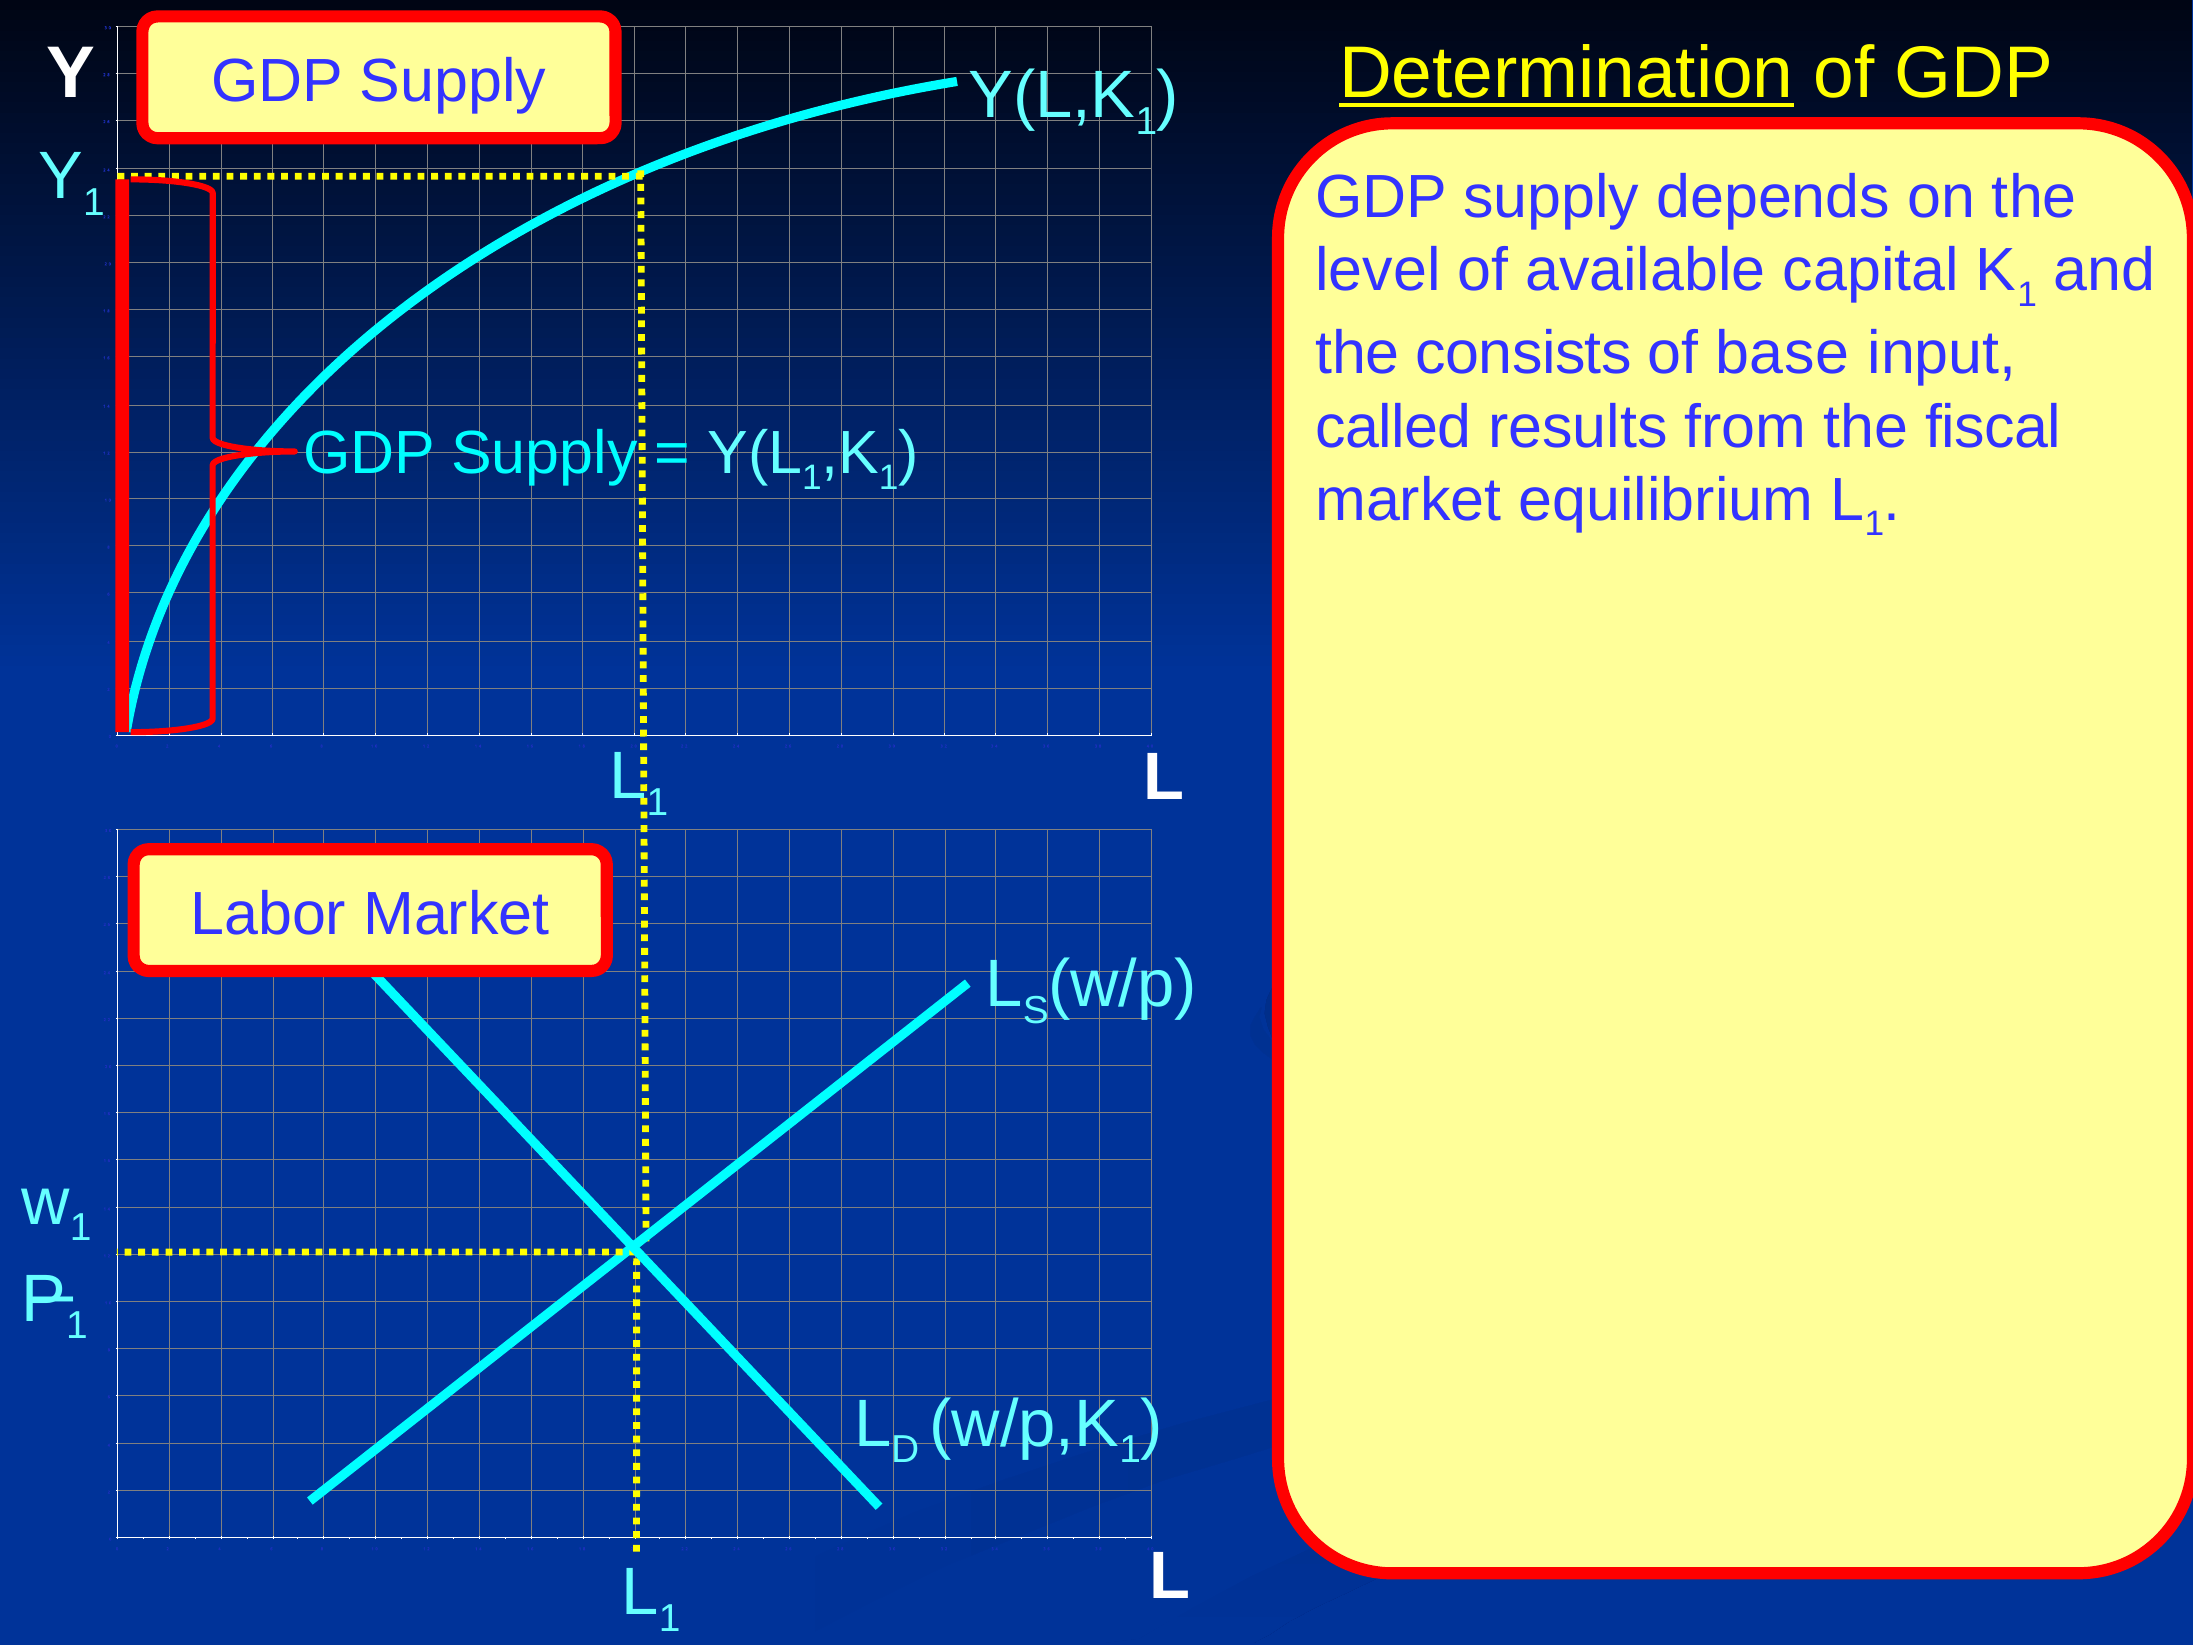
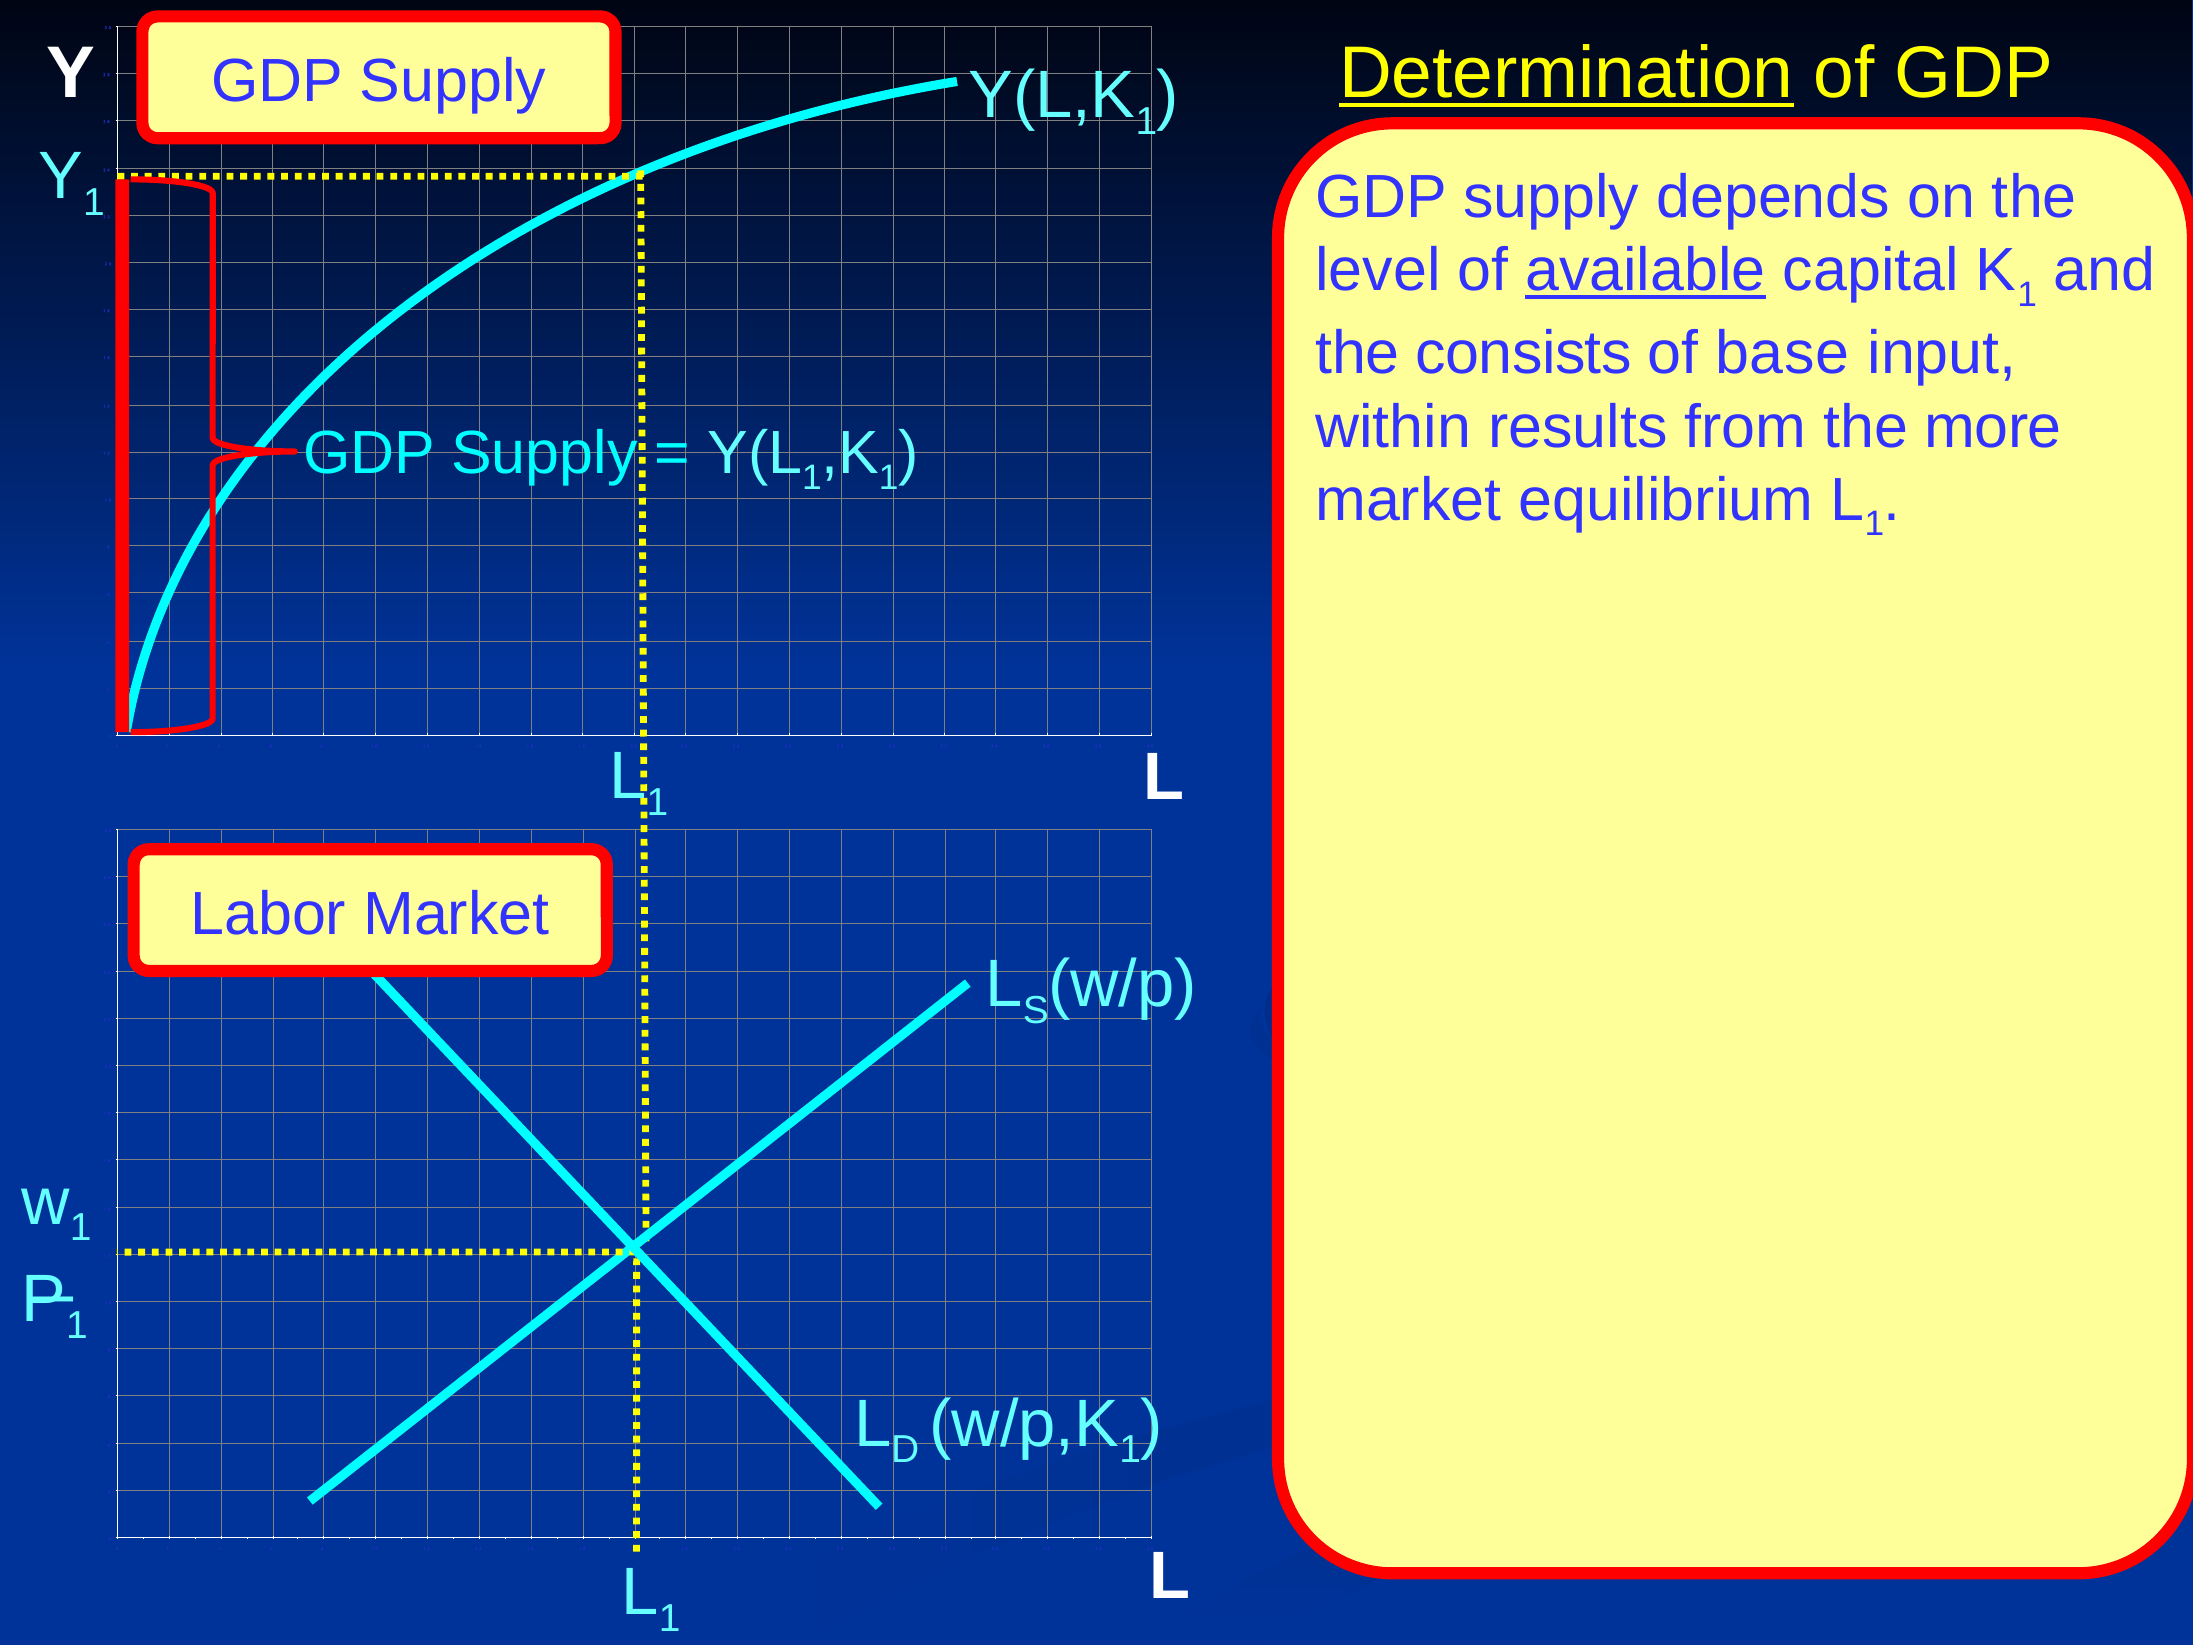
available underline: none -> present
called: called -> within
fiscal: fiscal -> more
